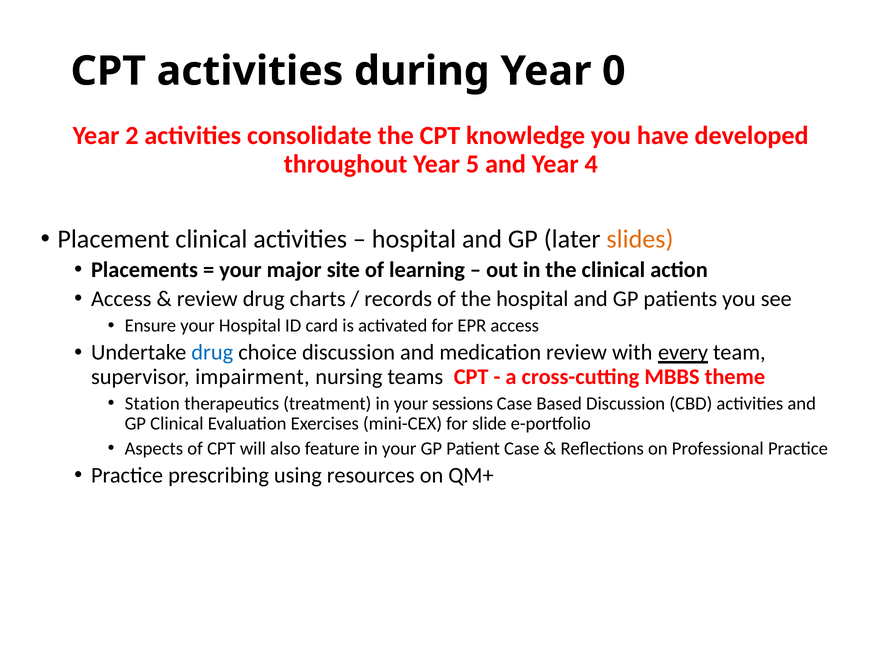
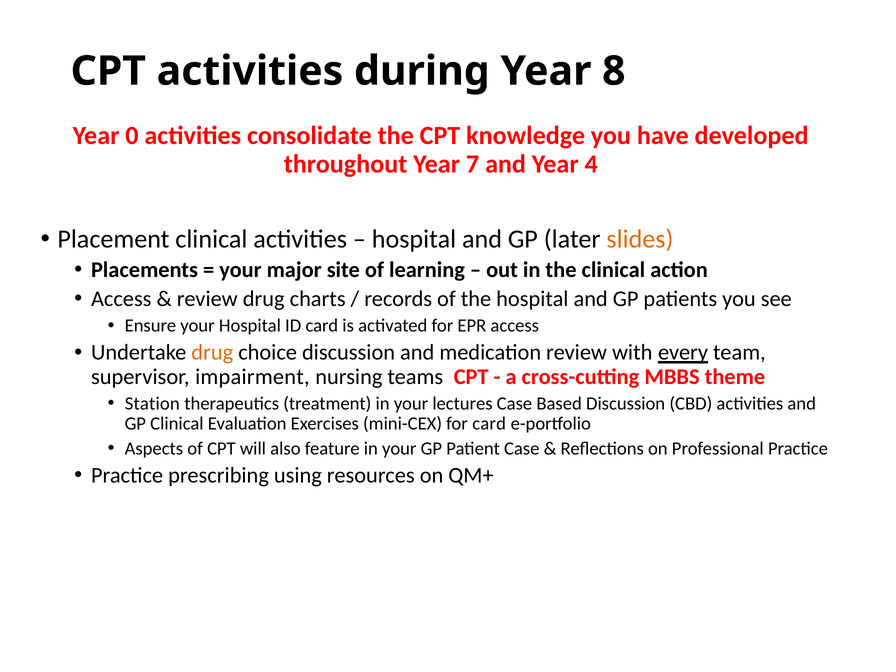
0: 0 -> 8
2: 2 -> 0
5: 5 -> 7
drug at (212, 352) colour: blue -> orange
sessions: sessions -> lectures
for slide: slide -> card
